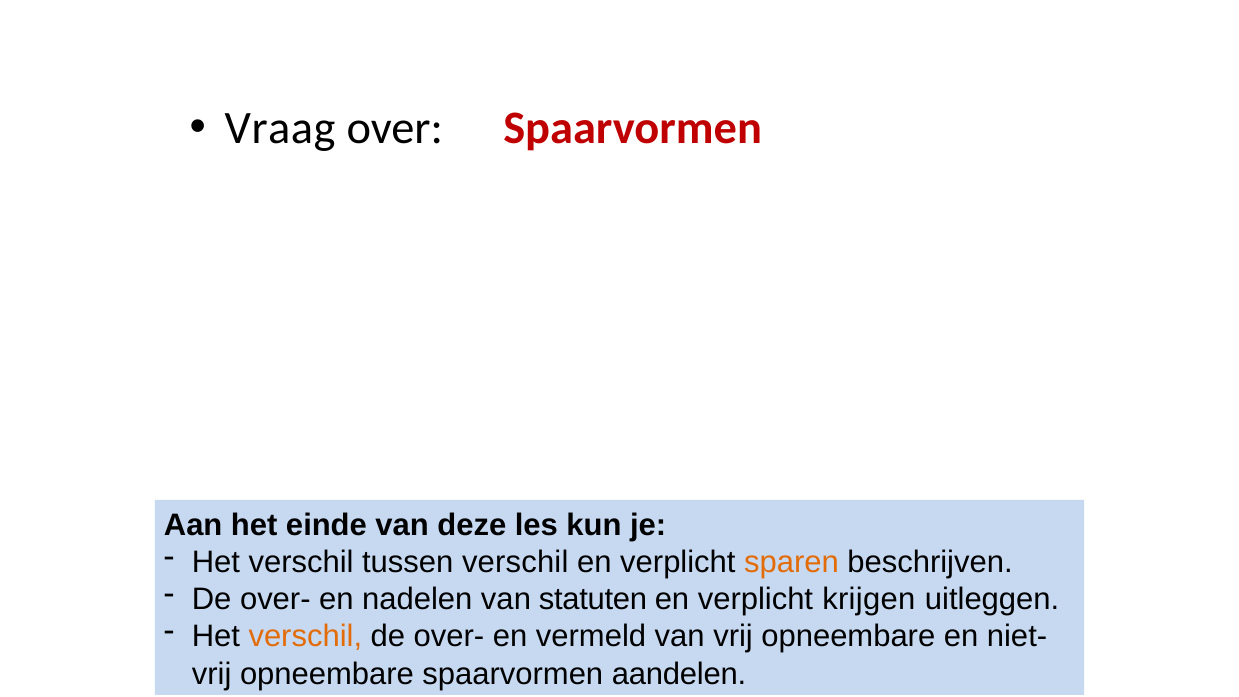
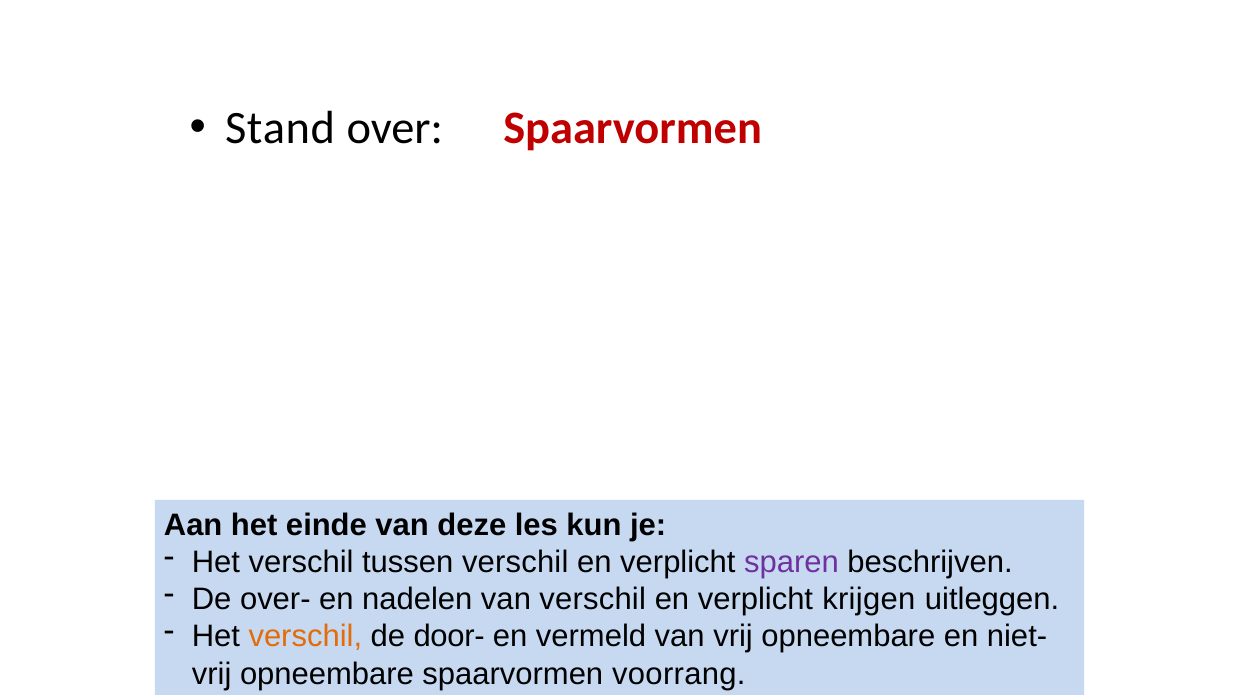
Vraag: Vraag -> Stand
sparen colour: orange -> purple
van statuten: statuten -> verschil
over- at (449, 637): over- -> door-
aandelen: aandelen -> voorrang
